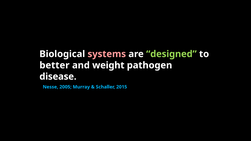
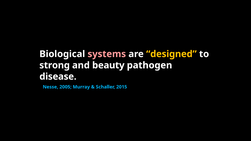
designed colour: light green -> yellow
better: better -> strong
weight: weight -> beauty
